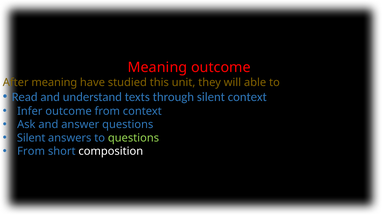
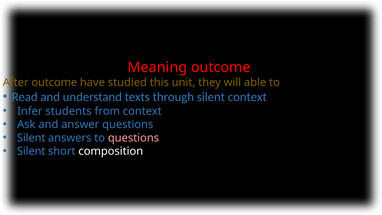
After meaning: meaning -> outcome
Infer outcome: outcome -> students
questions at (133, 138) colour: light green -> pink
From at (31, 151): From -> Silent
